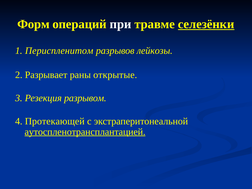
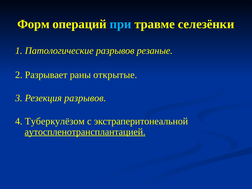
при colour: white -> light blue
селезёнки underline: present -> none
Периспленитом: Периспленитом -> Патологические
лейкозы: лейкозы -> резаные
Резекция разрывом: разрывом -> разрывов
Протекающей: Протекающей -> Туберкулёзом
